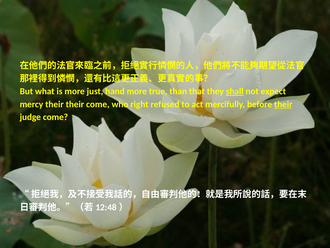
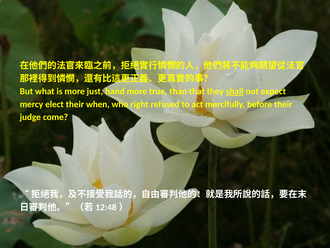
mercy their: their -> elect
their come: come -> when
their at (283, 104) underline: present -> none
